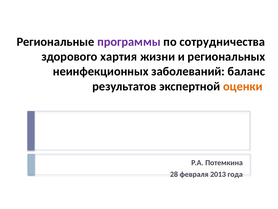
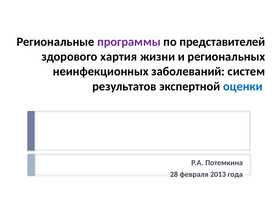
сотрудничества: сотрудничества -> представителей
баланс: баланс -> систем
оценки colour: orange -> blue
